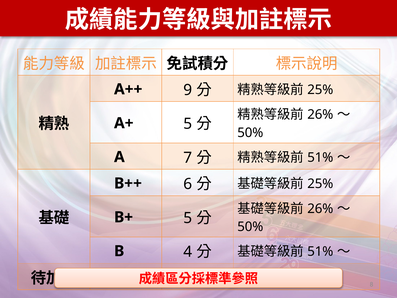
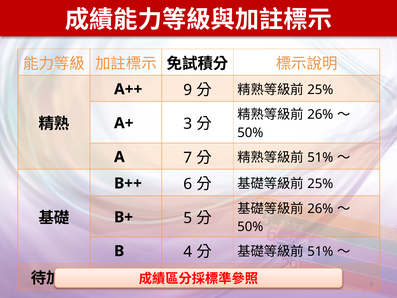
A+ 5: 5 -> 3
